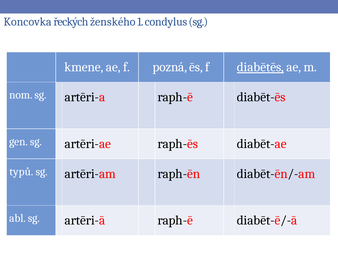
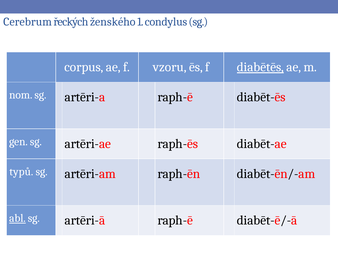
Koncovka: Koncovka -> Cerebrum
kmene: kmene -> corpus
pozná: pozná -> vzoru
abl underline: none -> present
